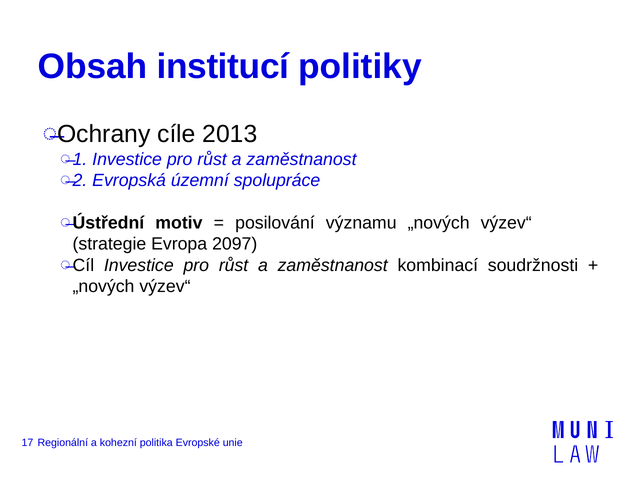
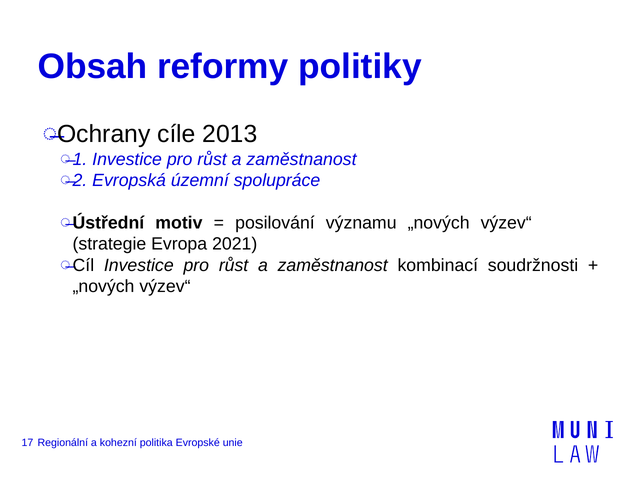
institucí: institucí -> reformy
2097: 2097 -> 2021
